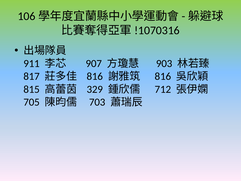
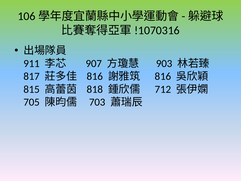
329: 329 -> 818
